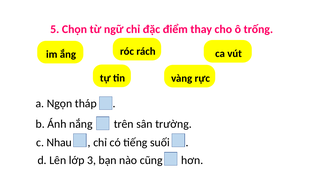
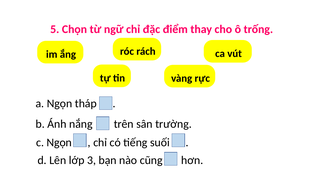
c Nhau: Nhau -> Ngọn
